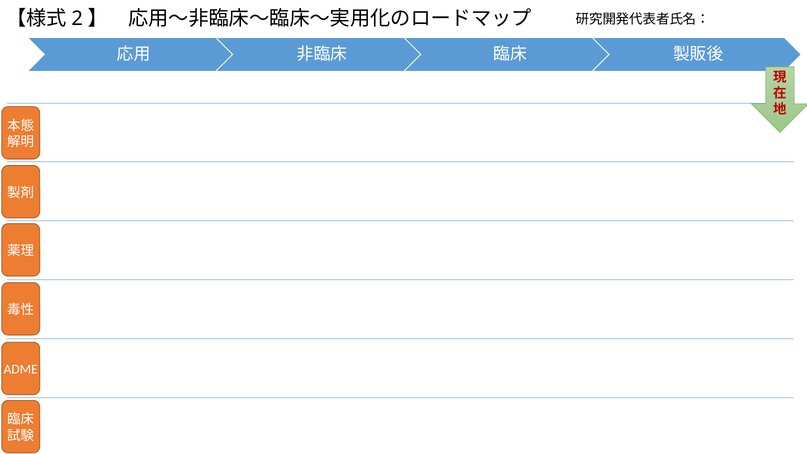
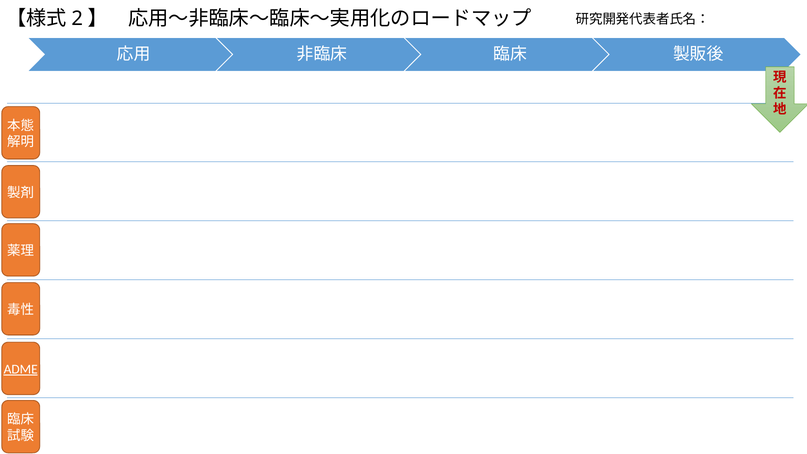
ADME underline: none -> present
